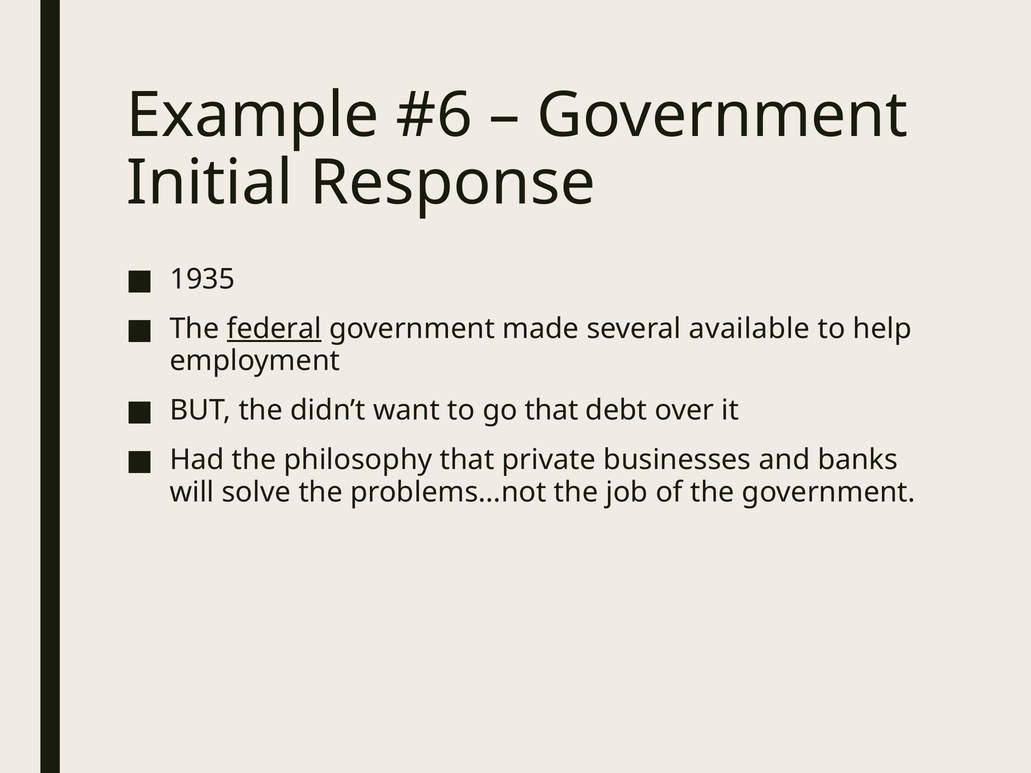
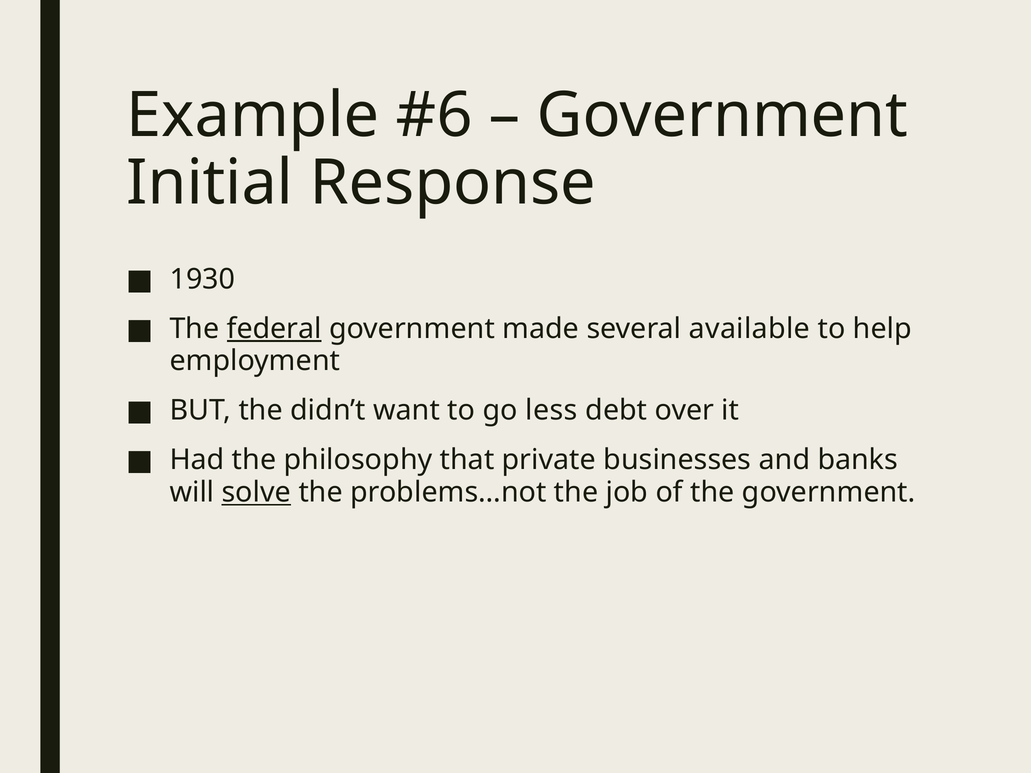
1935: 1935 -> 1930
go that: that -> less
solve underline: none -> present
